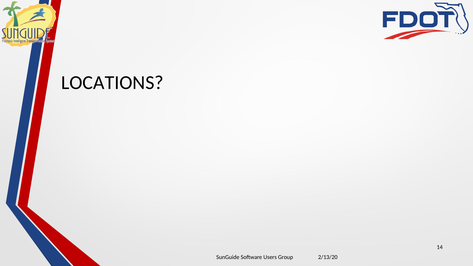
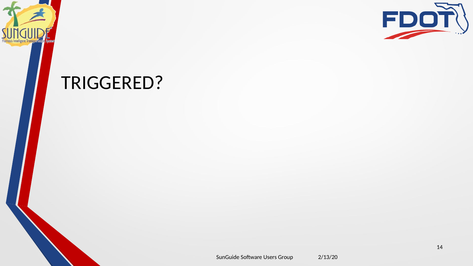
LOCATIONS: LOCATIONS -> TRIGGERED
